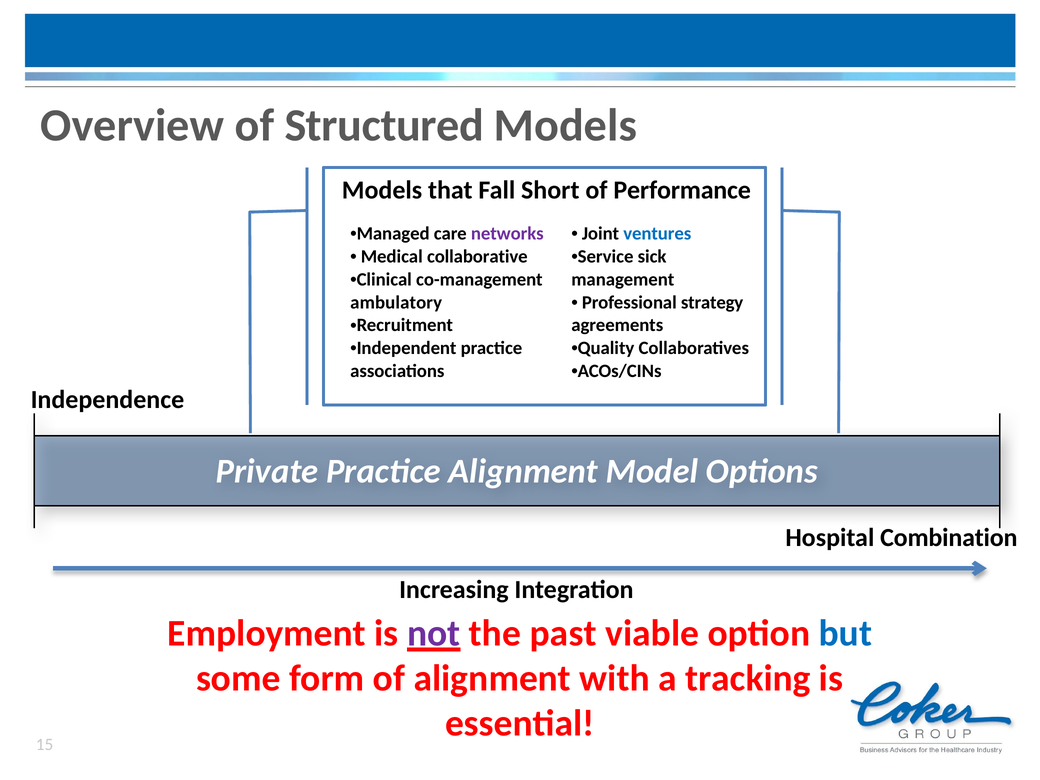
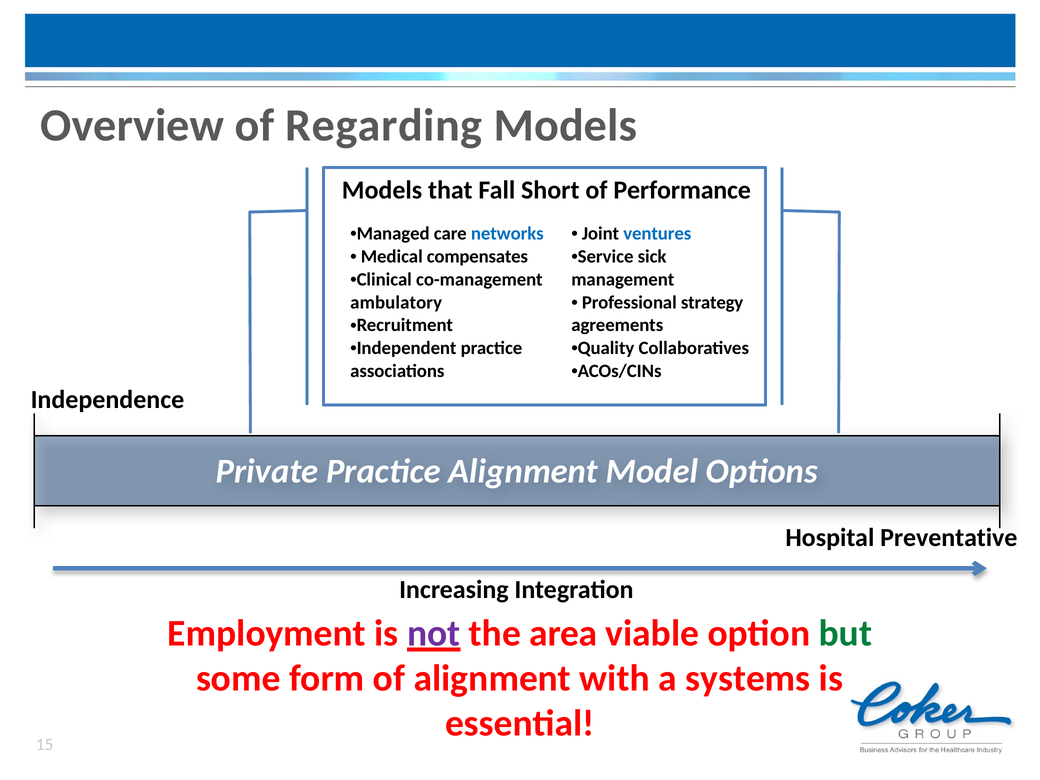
Structured: Structured -> Regarding
networks colour: purple -> blue
collaborative: collaborative -> compensates
Combination: Combination -> Preventative
past: past -> area
but colour: blue -> green
tracking: tracking -> systems
